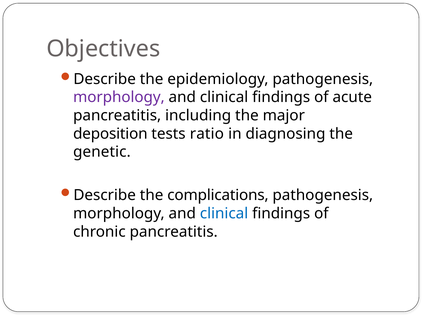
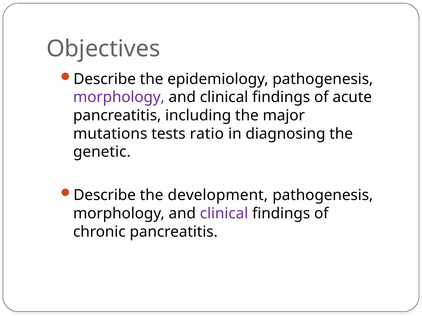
deposition: deposition -> mutations
complications: complications -> development
clinical at (224, 214) colour: blue -> purple
